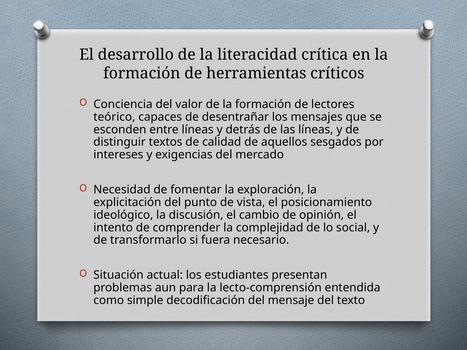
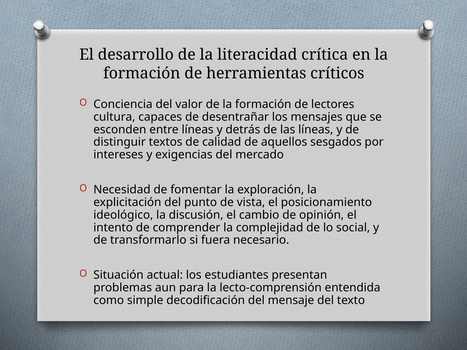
teórico: teórico -> cultura
